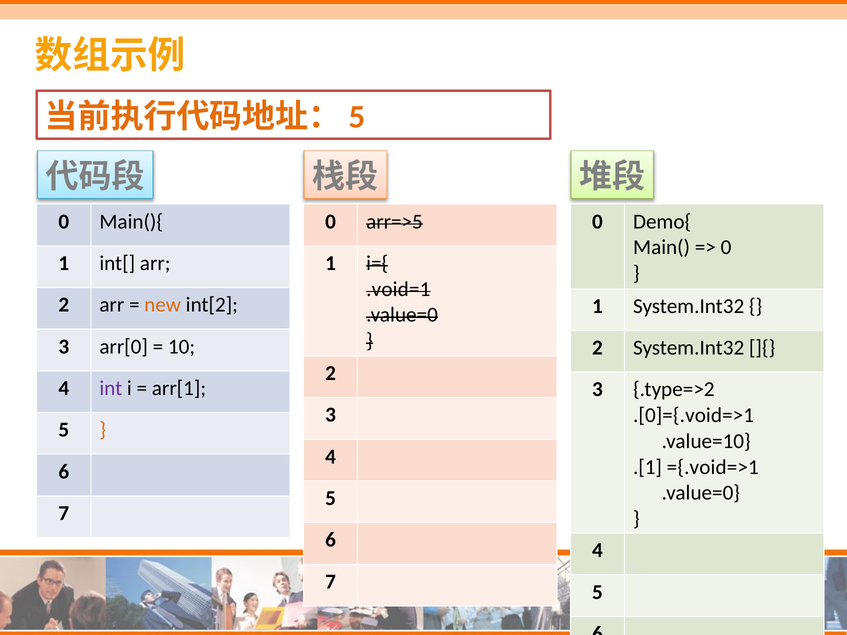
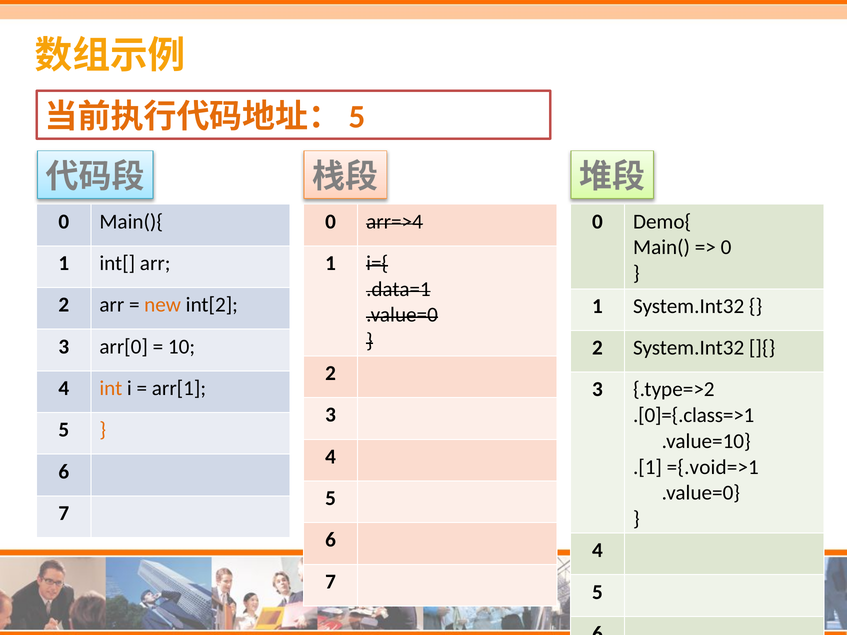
arr=>5: arr=>5 -> arr=>4
.void=1: .void=1 -> .data=1
int colour: purple -> orange
.[0]={.void=>1: .[0]={.void=>1 -> .[0]={.class=>1
